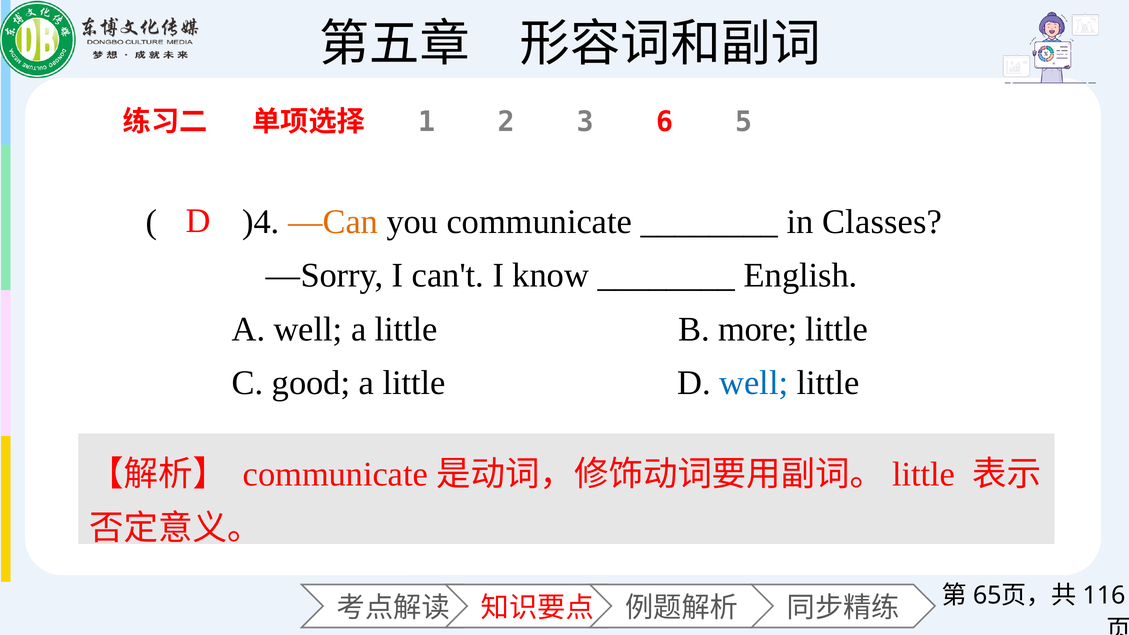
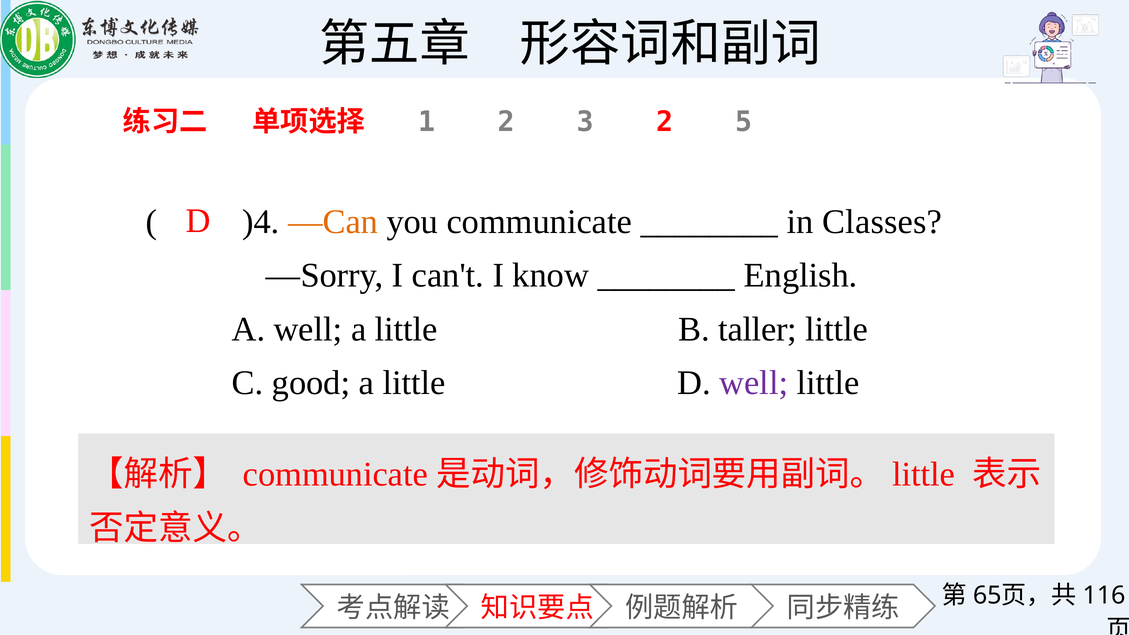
3 6: 6 -> 2
more: more -> taller
well at (754, 383) colour: blue -> purple
